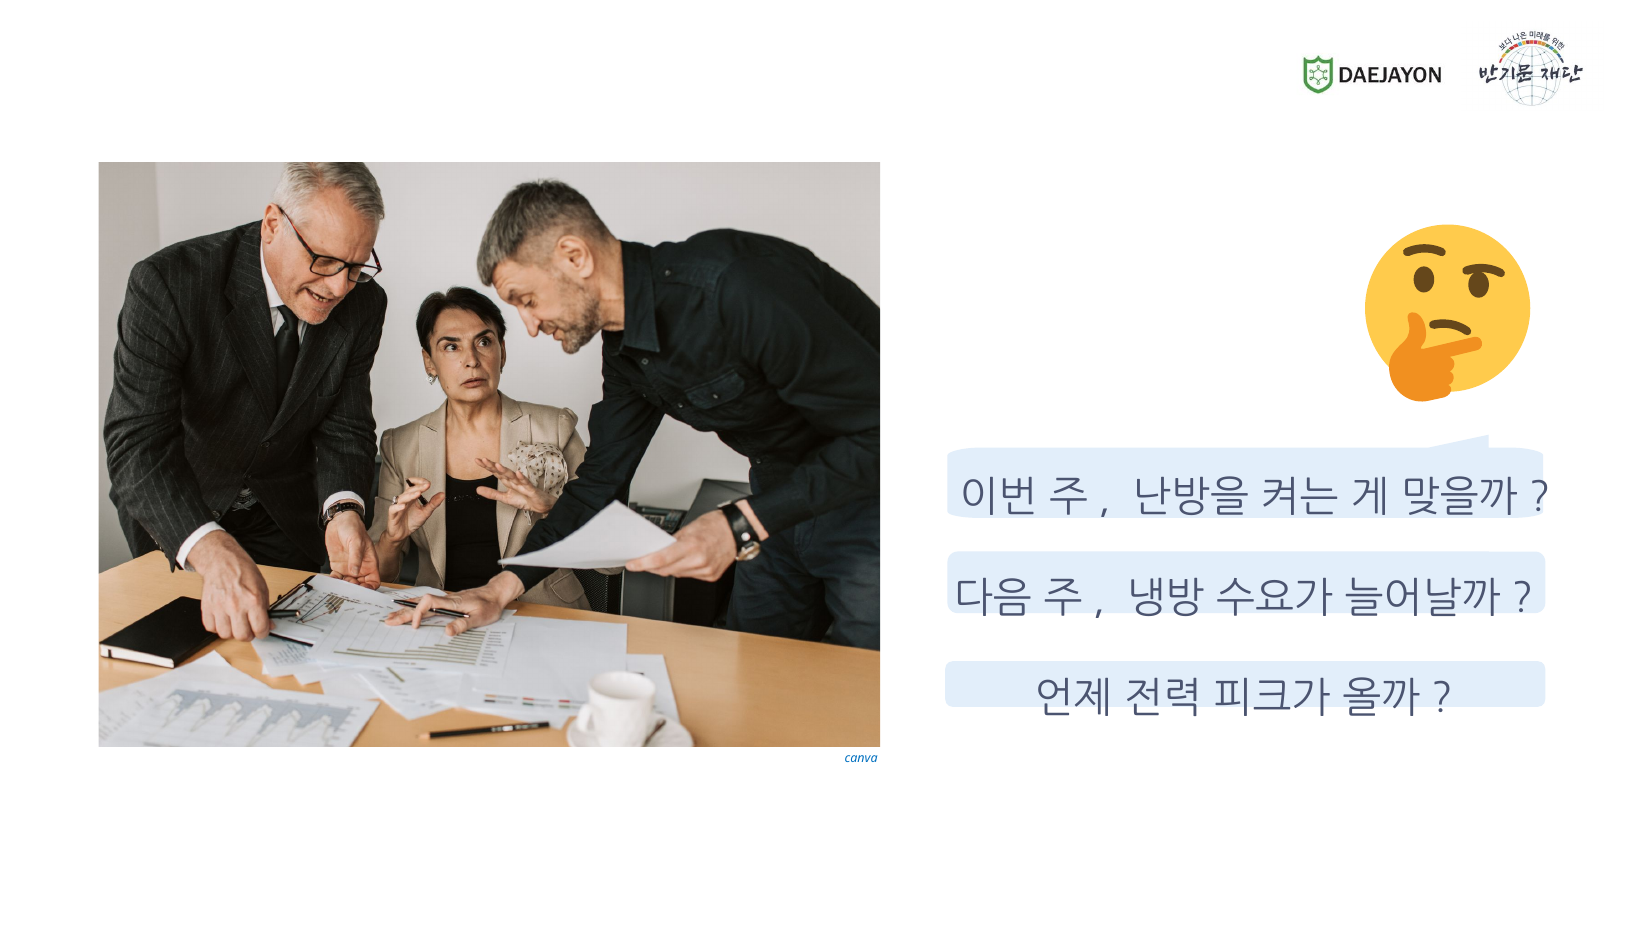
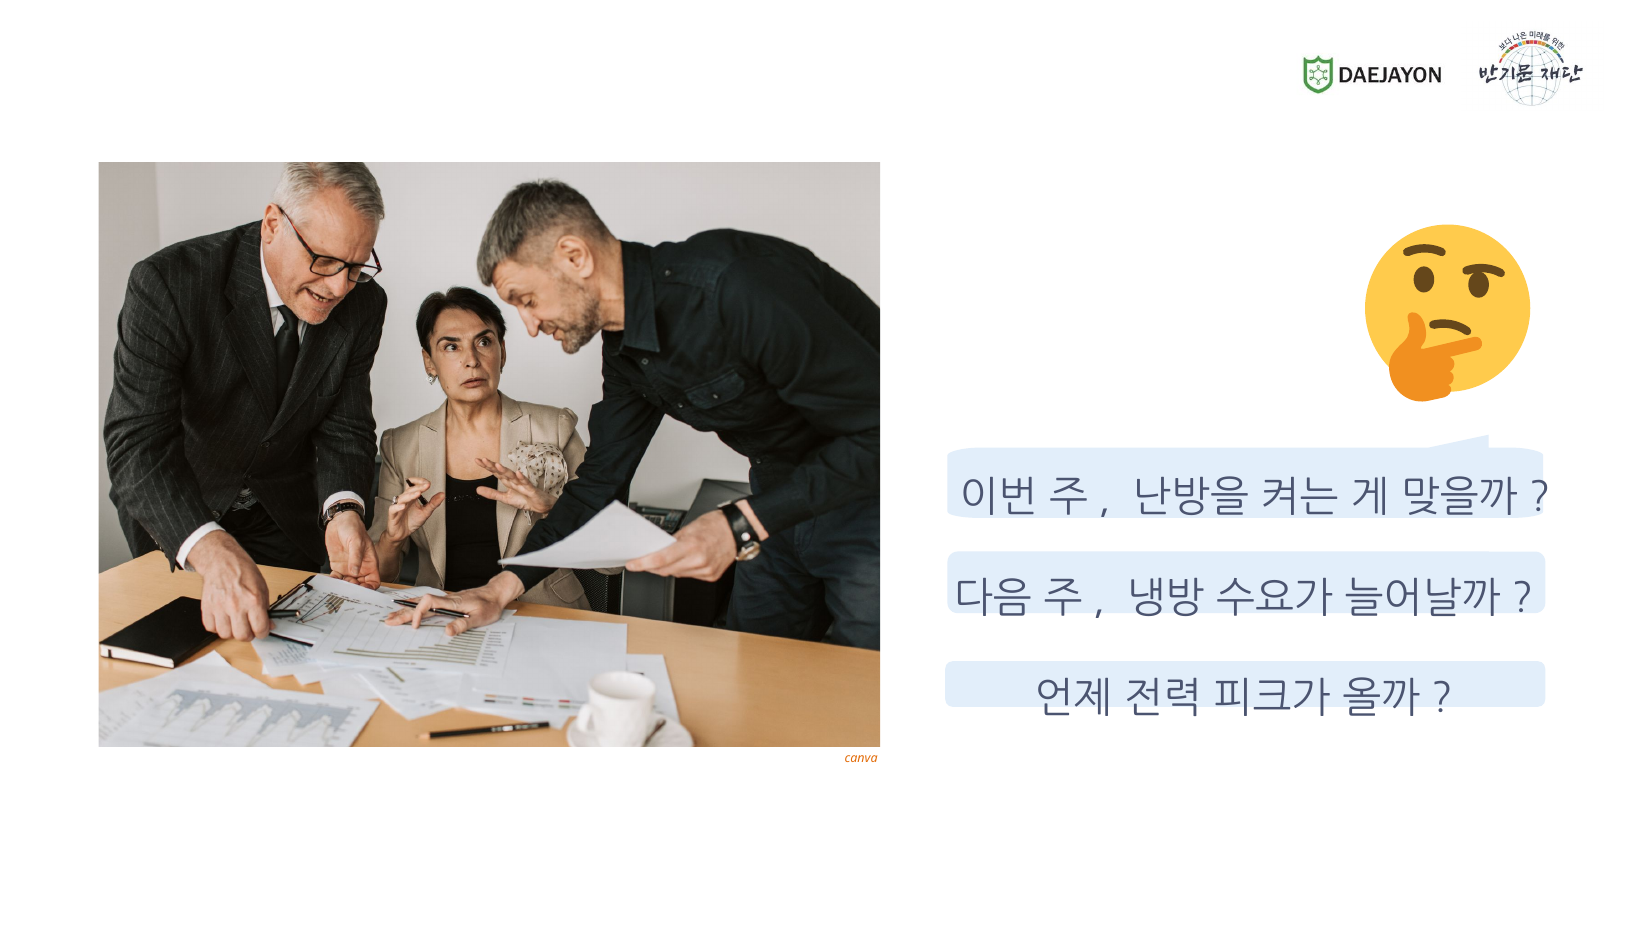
canva colour: blue -> orange
